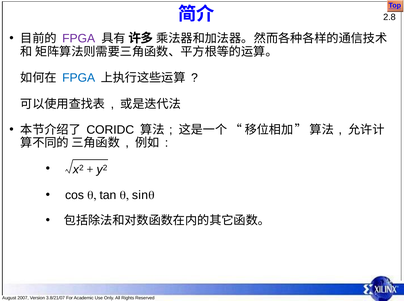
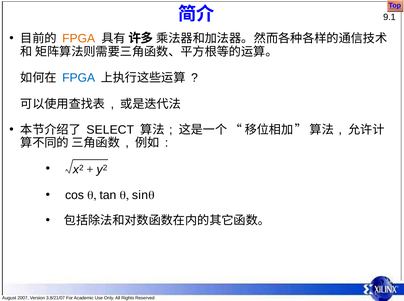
2.8: 2.8 -> 9.1
FPGA at (79, 39) colour: purple -> orange
CORIDC: CORIDC -> SELECT
